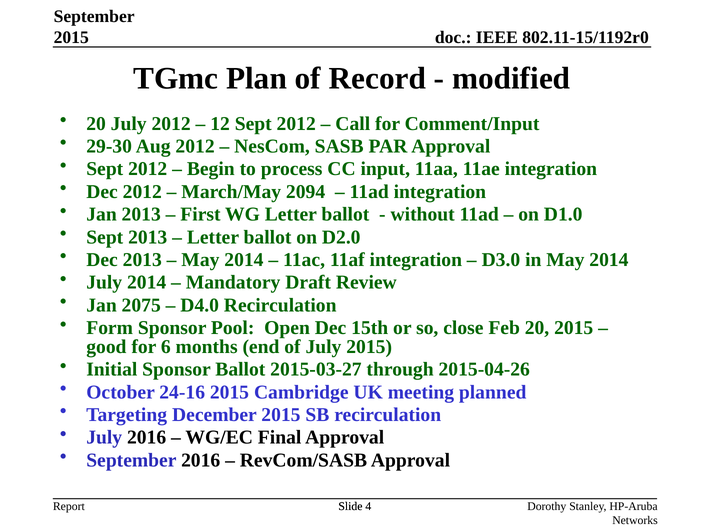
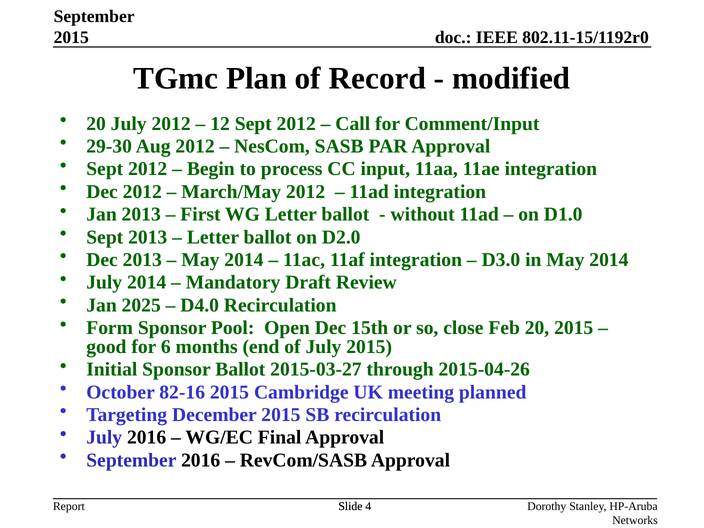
March/May 2094: 2094 -> 2012
2075: 2075 -> 2025
24-16: 24-16 -> 82-16
